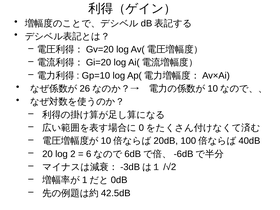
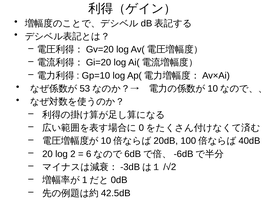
26: 26 -> 53
